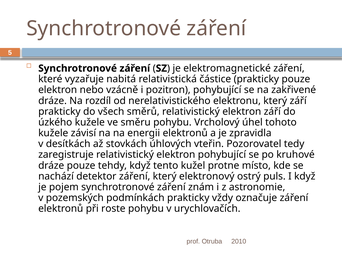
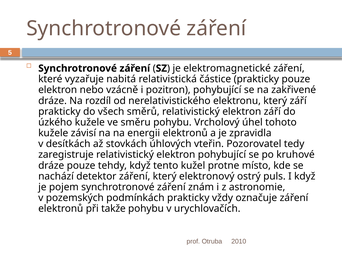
roste: roste -> takže
